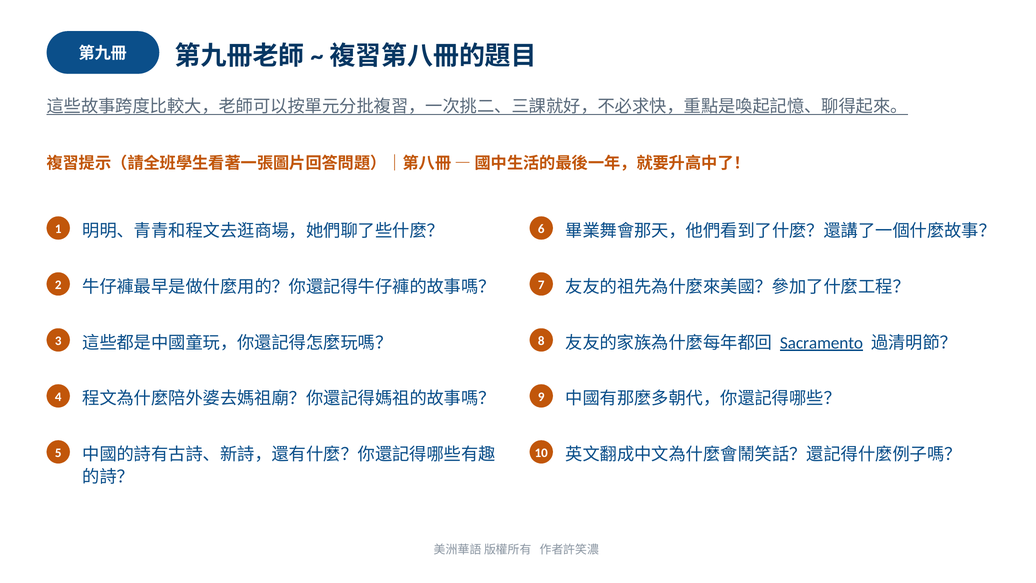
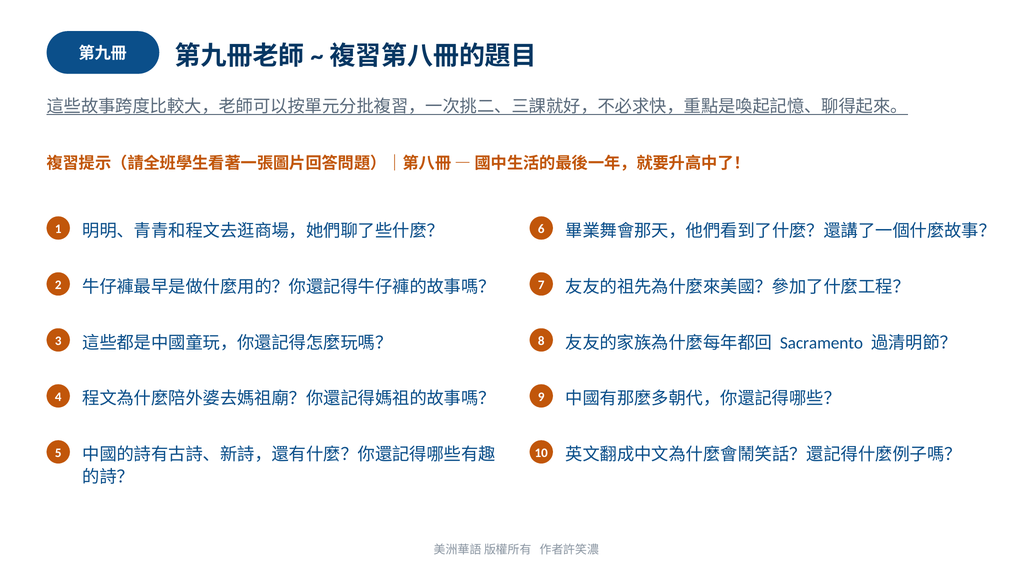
Sacramento underline: present -> none
